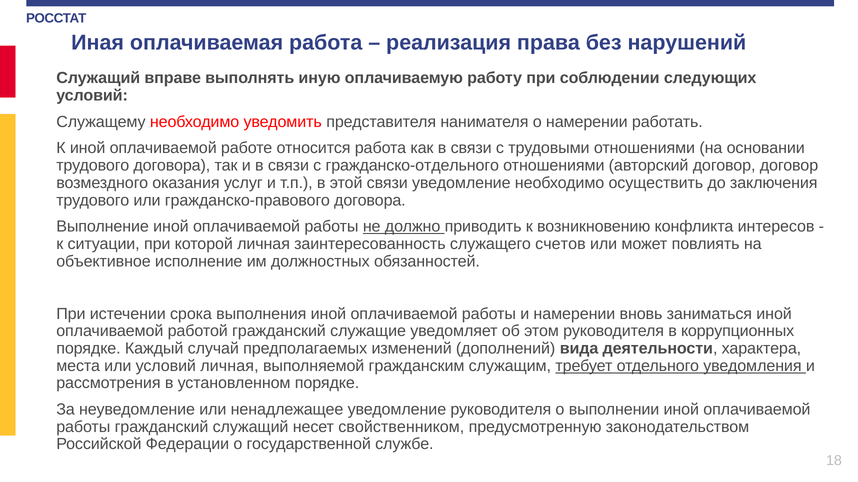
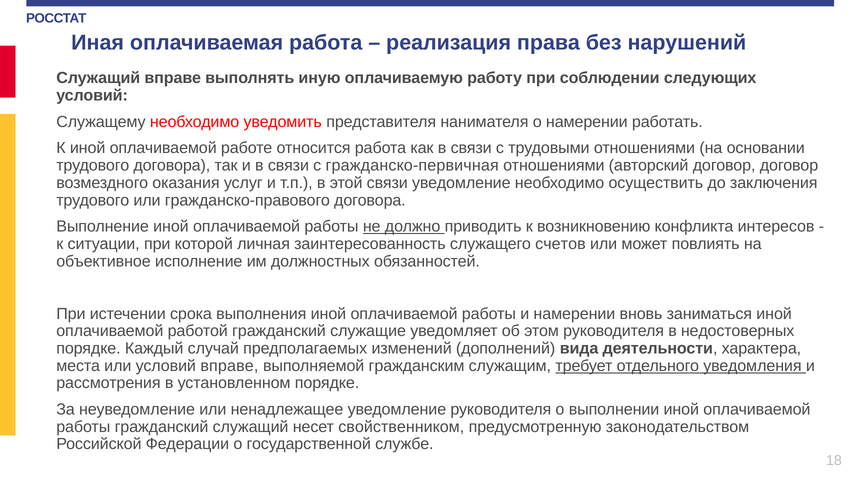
гражданско-отдельного: гражданско-отдельного -> гражданско-первичная
коррупционных: коррупционных -> недостоверных
условий личная: личная -> вправе
